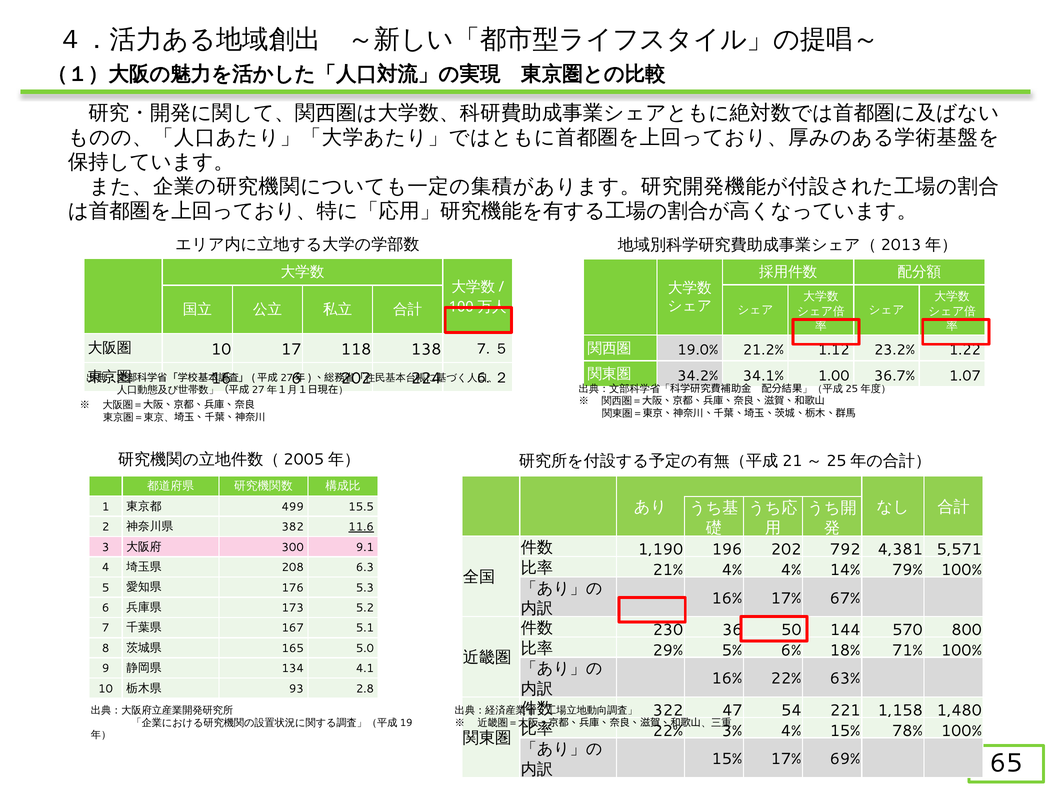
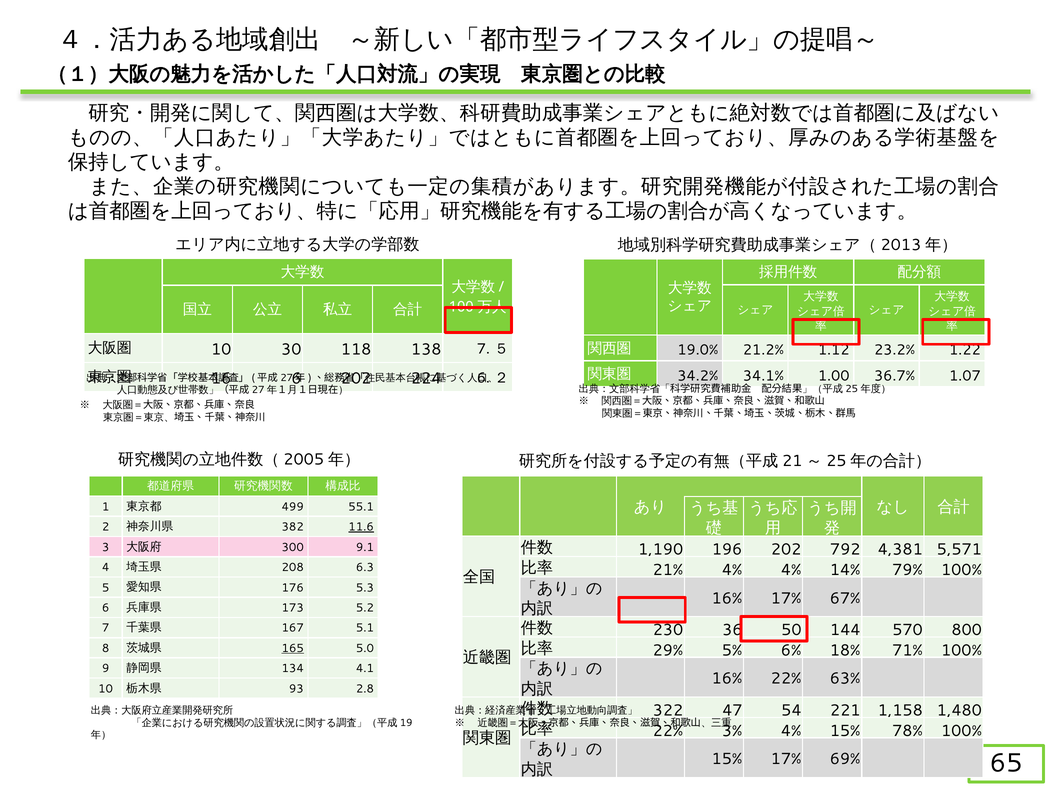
17: 17 -> 30
15.5: 15.5 -> 55.1
165 underline: none -> present
